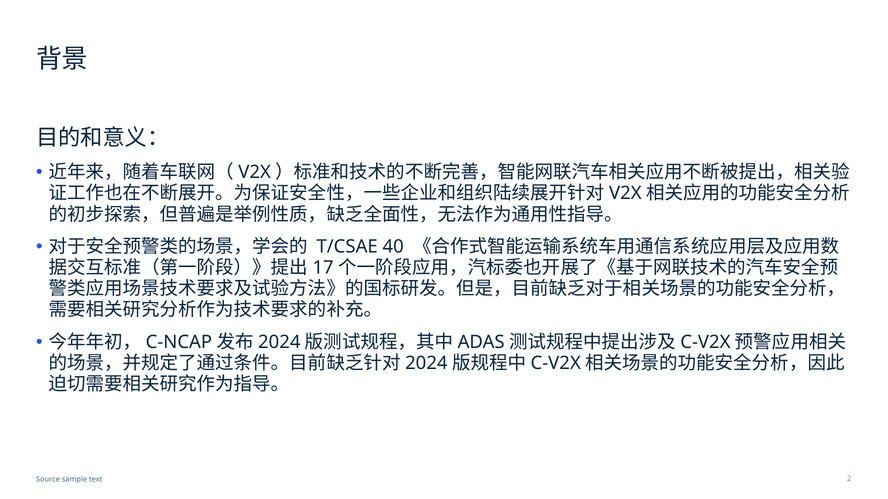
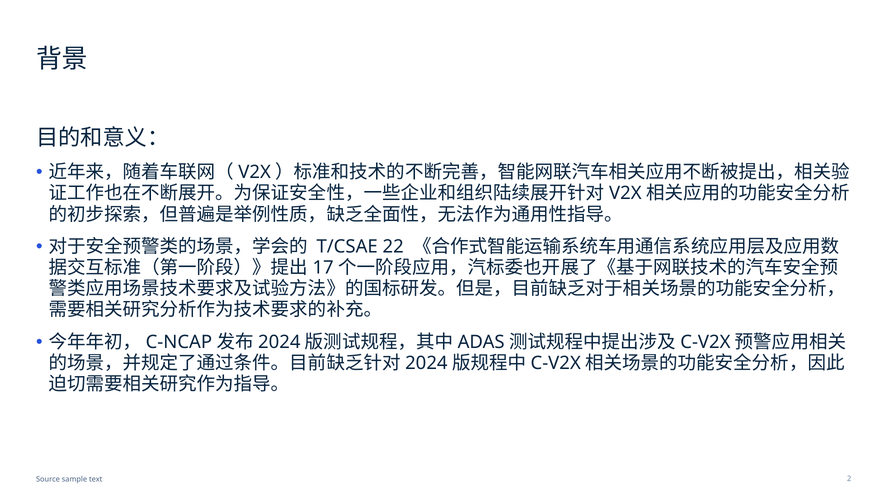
40: 40 -> 22
